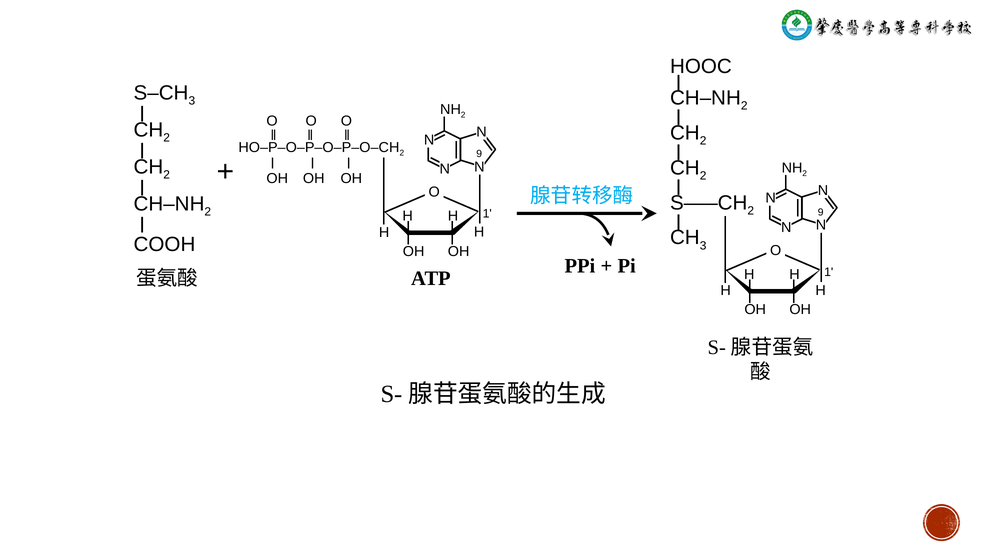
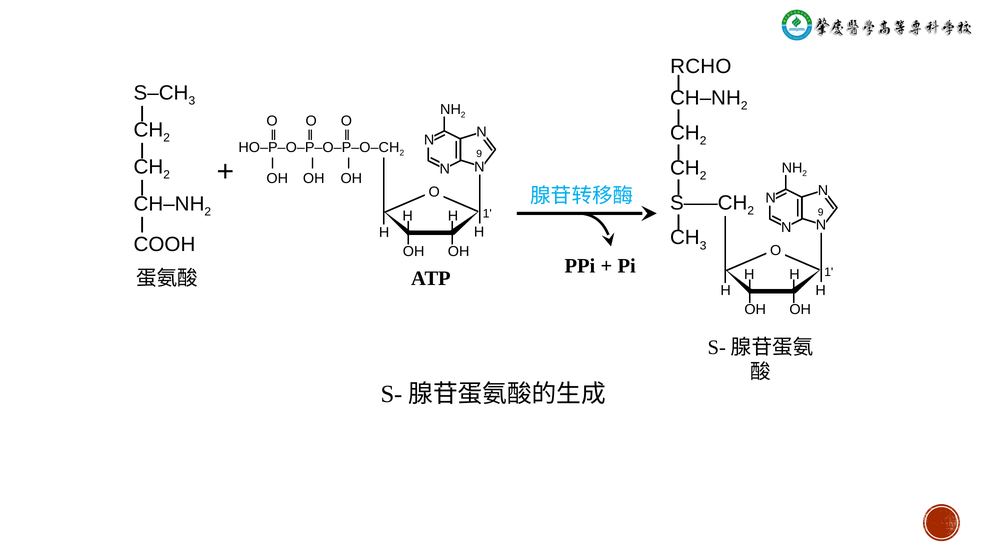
HOOC: HOOC -> RCHO
